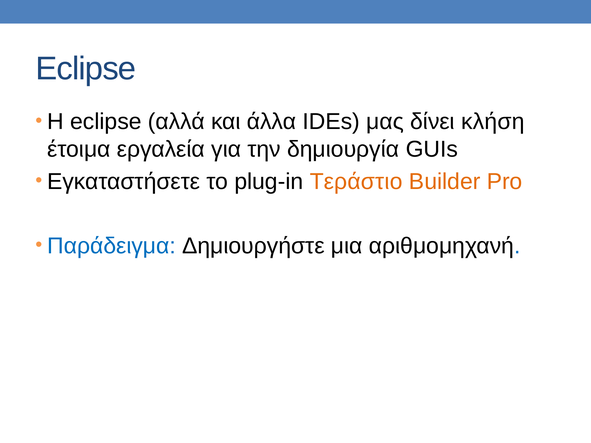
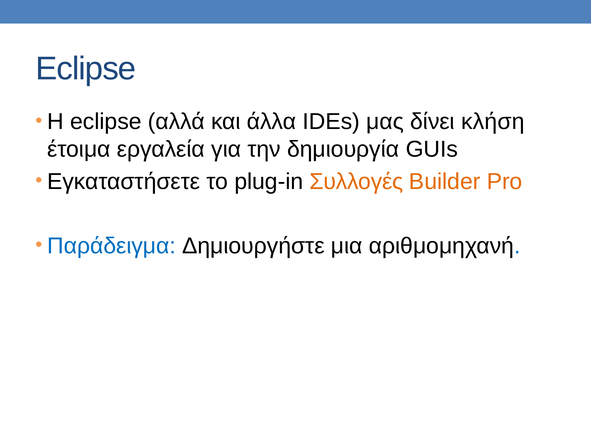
Τεράστιο: Τεράστιο -> Συλλογές
